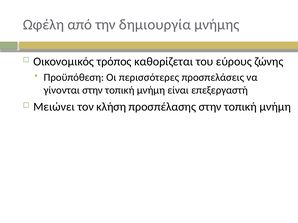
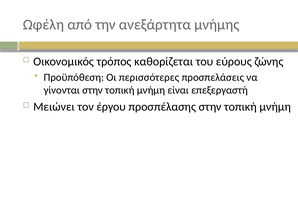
δημιουργία: δημιουργία -> ανεξάρτητα
κλήση: κλήση -> έργου
